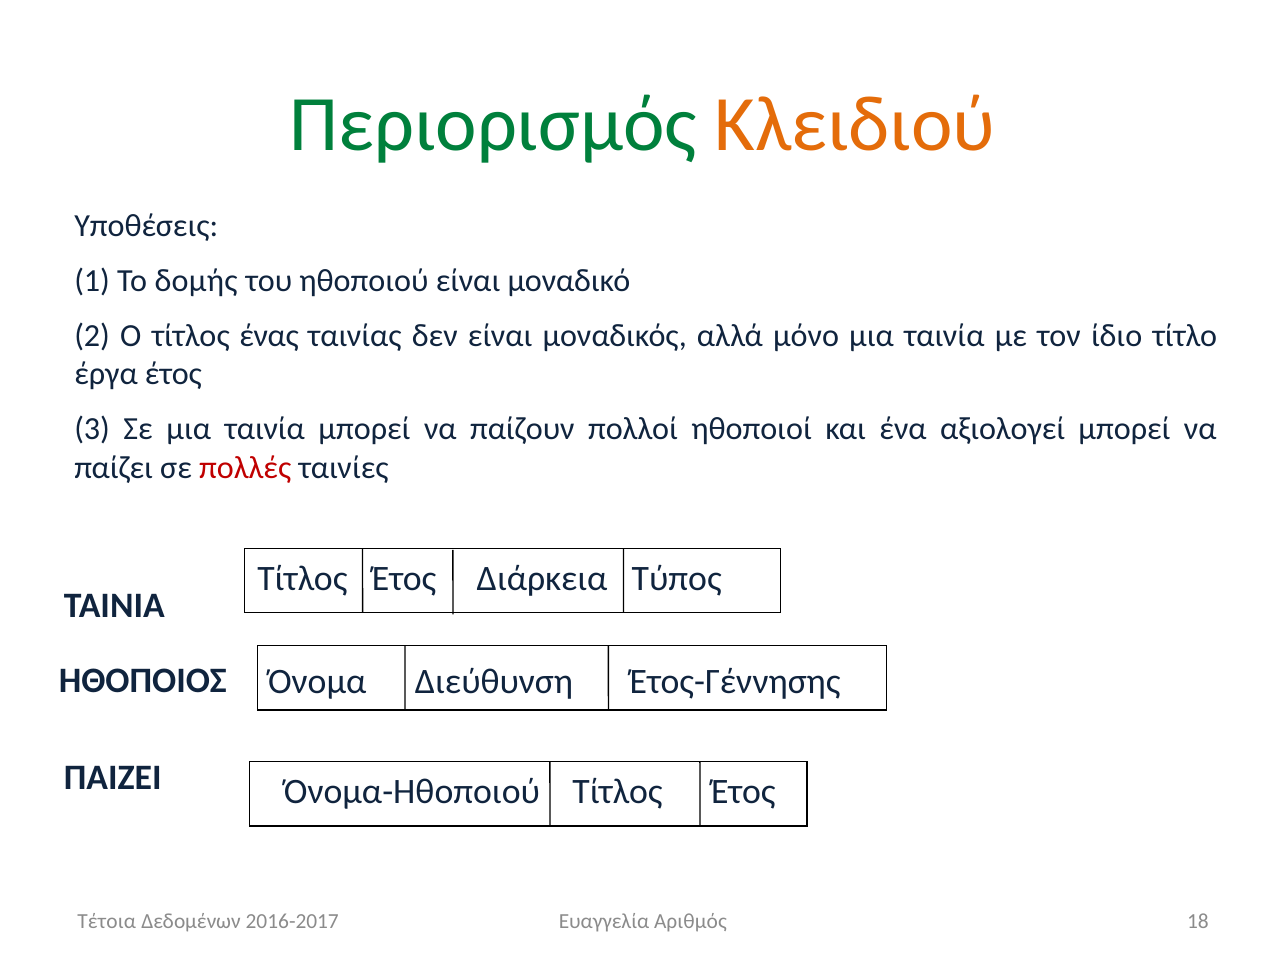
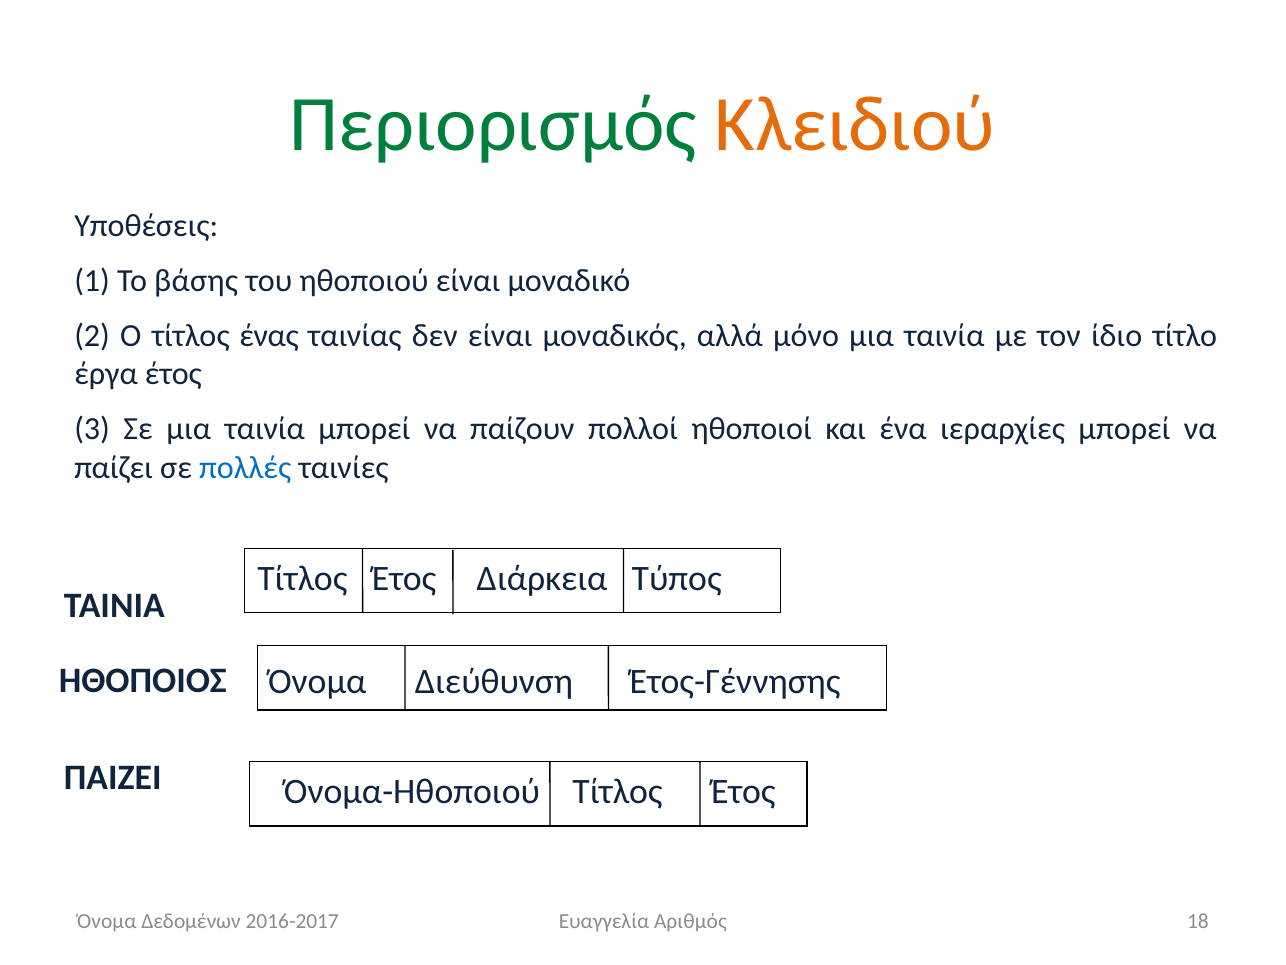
δομής: δομής -> βάσης
αξιολογεί: αξιολογεί -> ιεραρχίες
πολλές colour: red -> blue
Τέτοια at (107, 921): Τέτοια -> Όνομα
